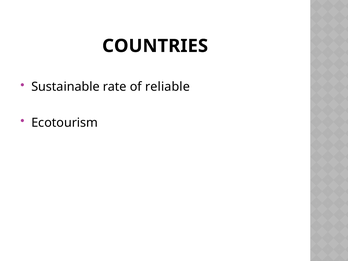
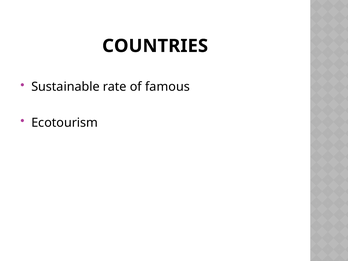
reliable: reliable -> famous
